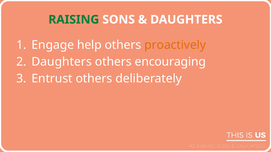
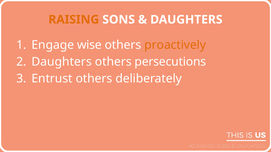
RAISING colour: green -> orange
help: help -> wise
encouraging: encouraging -> persecutions
